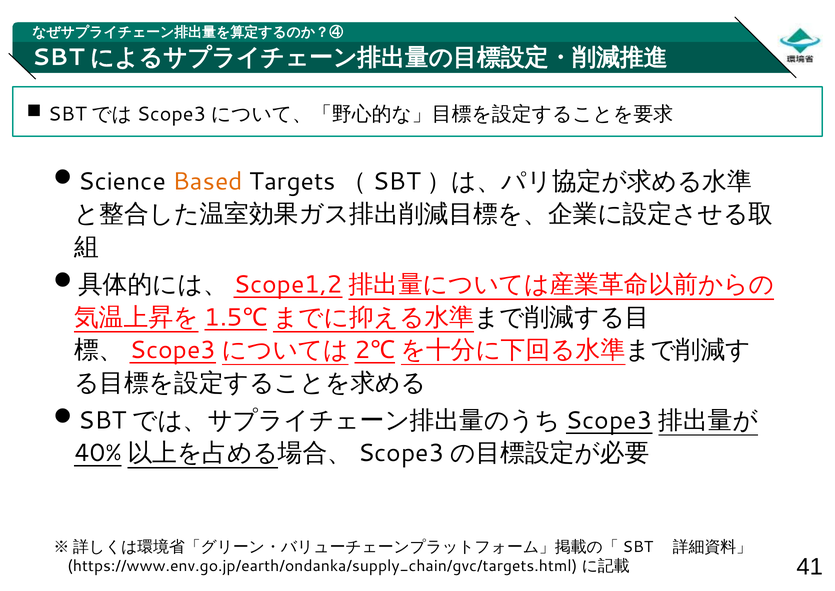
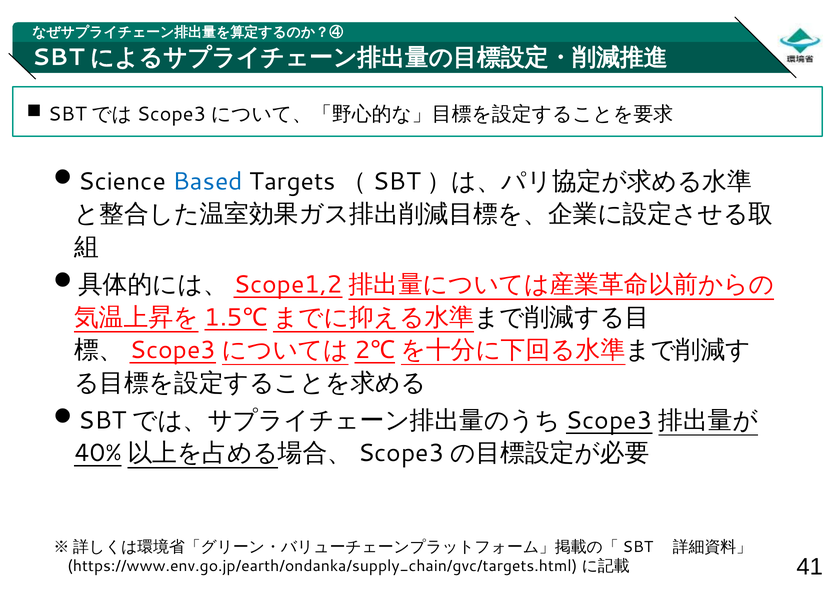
Based colour: orange -> blue
